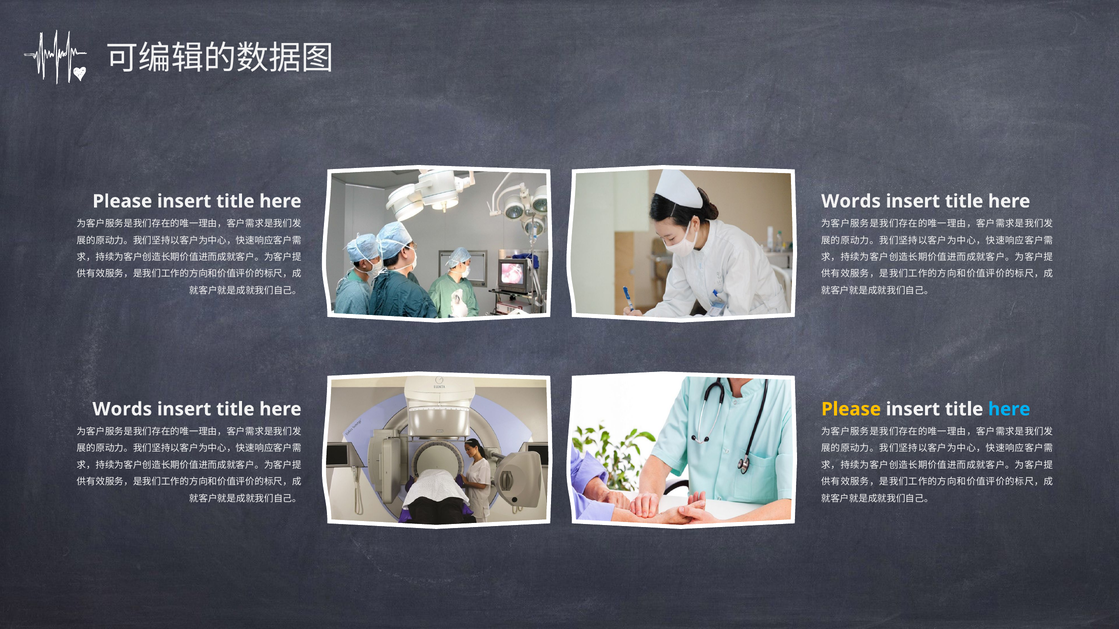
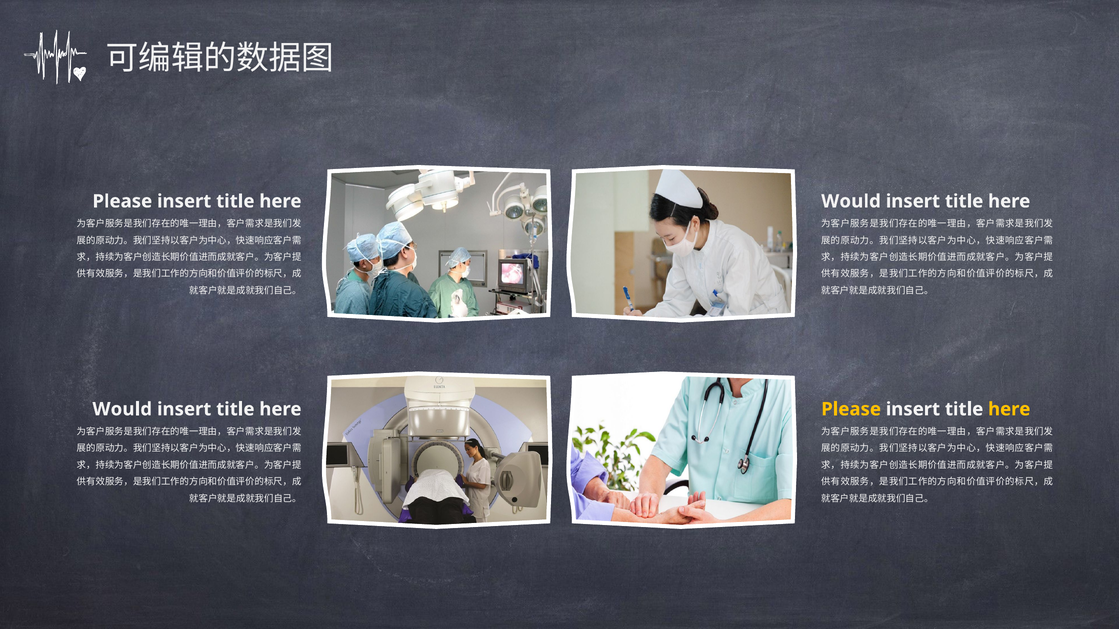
Words at (851, 201): Words -> Would
Words at (122, 409): Words -> Would
here at (1009, 409) colour: light blue -> yellow
